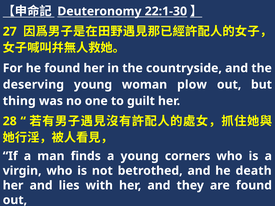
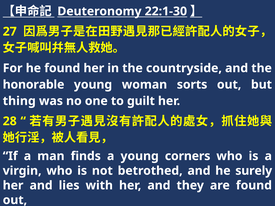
deserving: deserving -> honorable
plow: plow -> sorts
death: death -> surely
